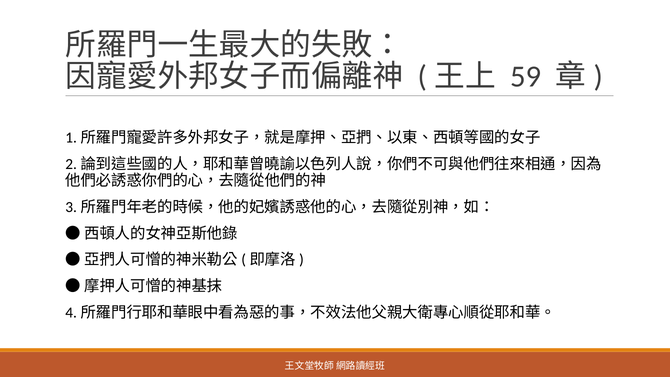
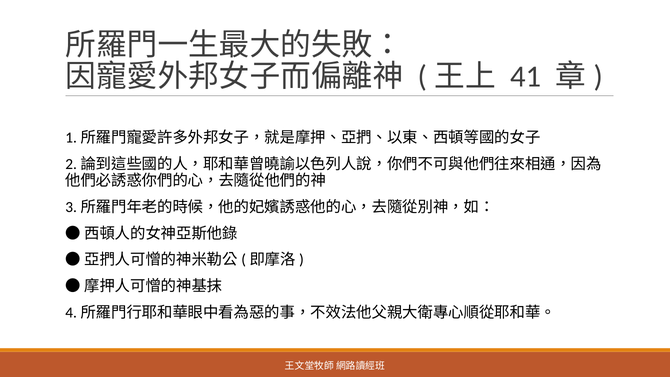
59: 59 -> 41
